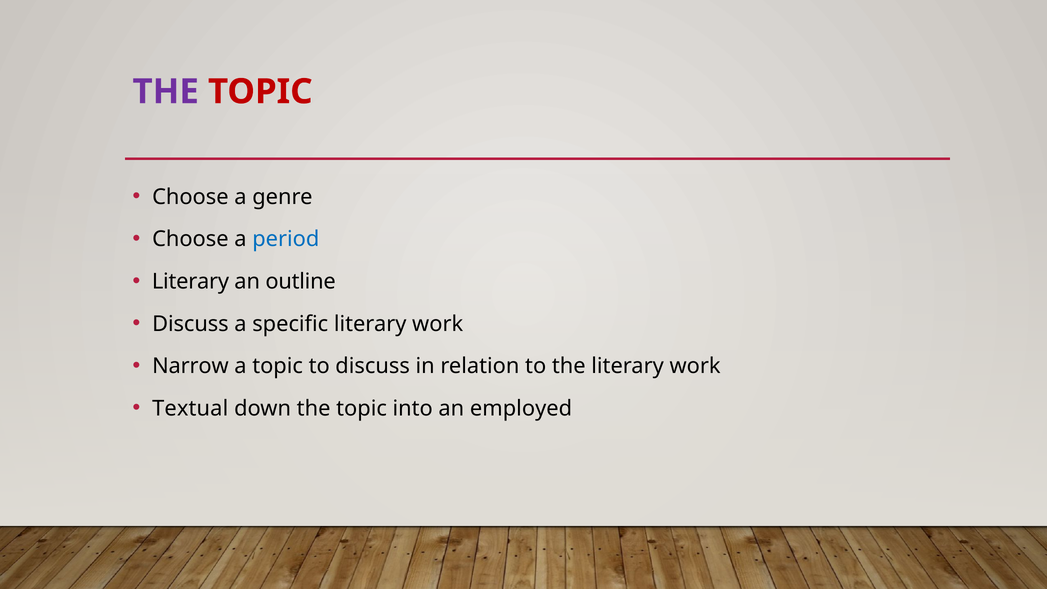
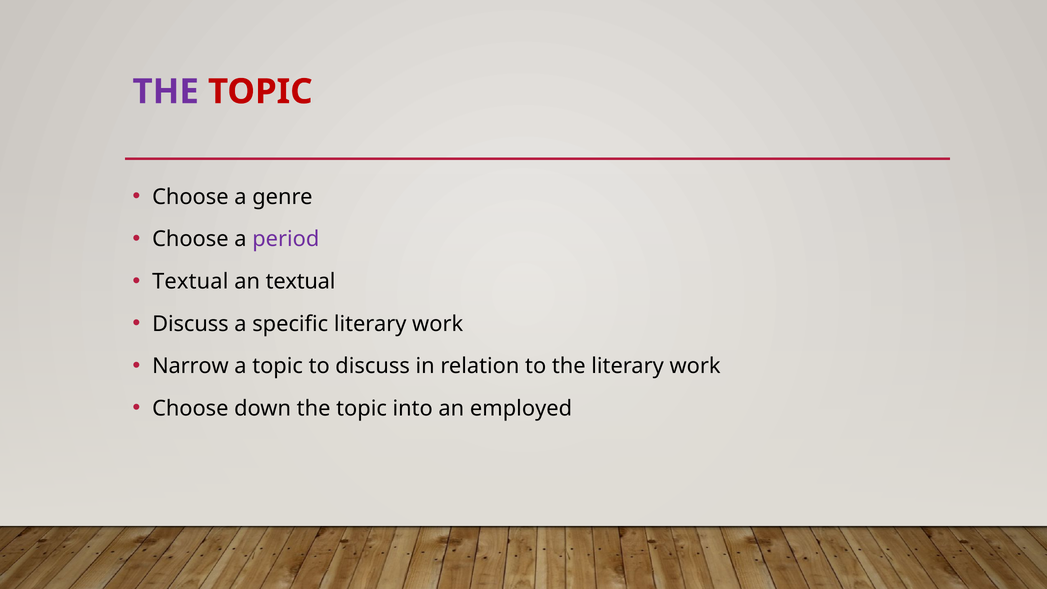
period colour: blue -> purple
Literary at (190, 282): Literary -> Textual
an outline: outline -> textual
Textual at (190, 408): Textual -> Choose
